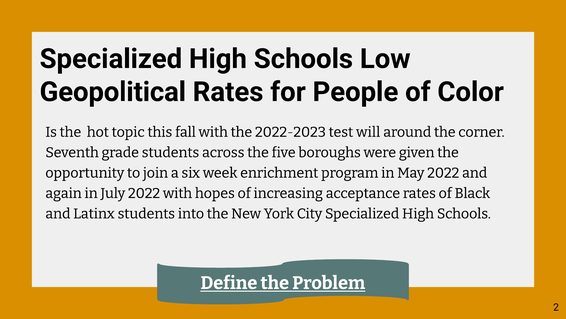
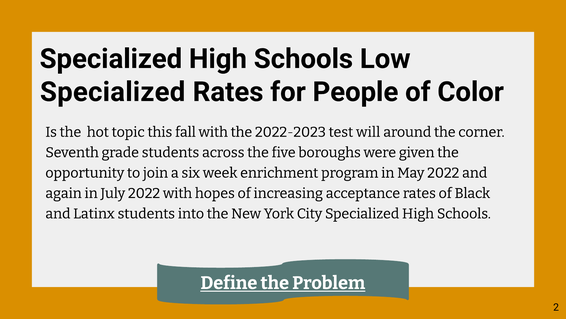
Geopolitical at (113, 92): Geopolitical -> Specialized
